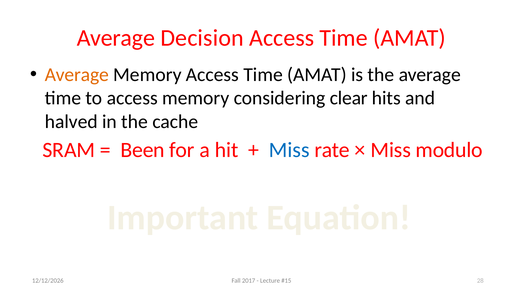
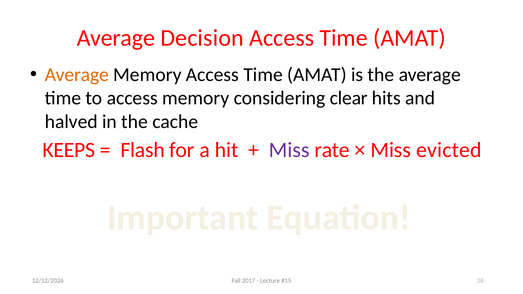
SRAM: SRAM -> KEEPS
Been: Been -> Flash
Miss at (289, 150) colour: blue -> purple
modulo: modulo -> evicted
